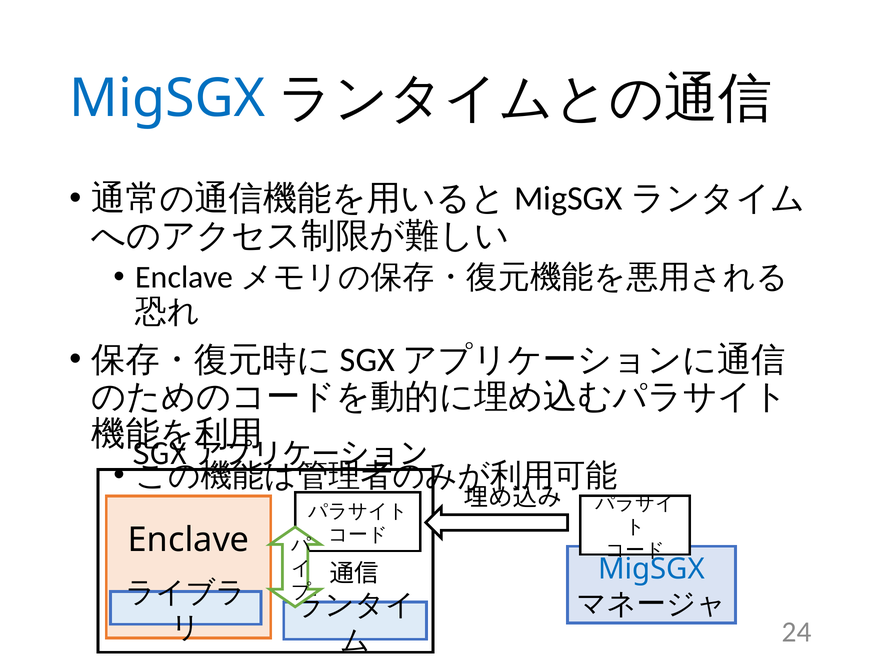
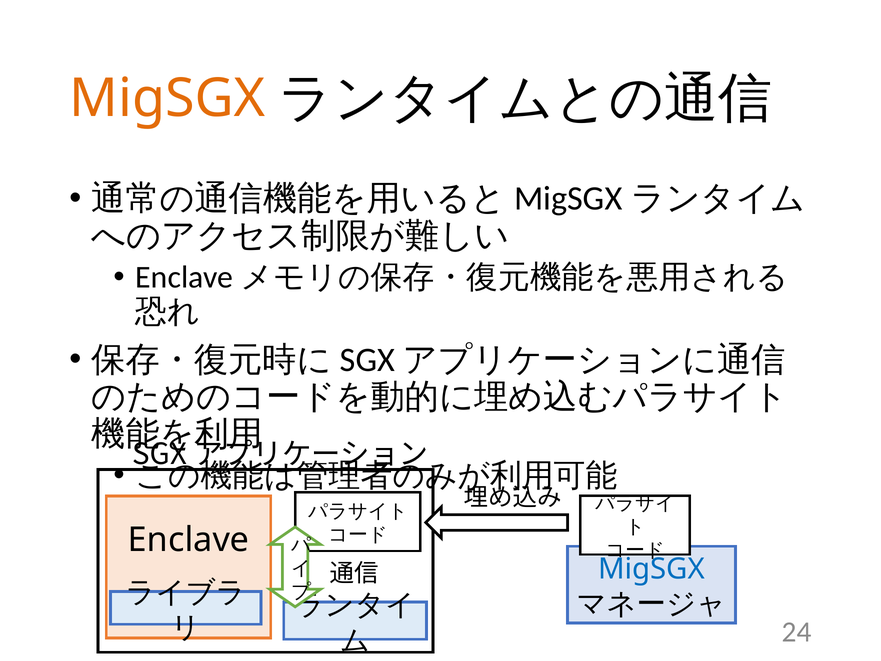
MigSGX at (167, 99) colour: blue -> orange
